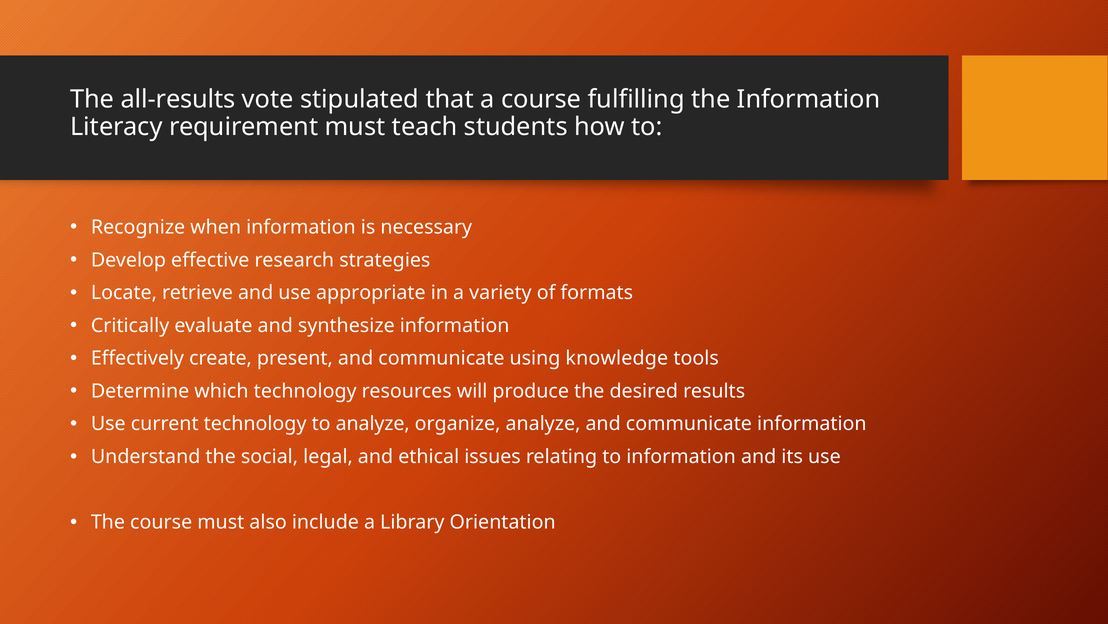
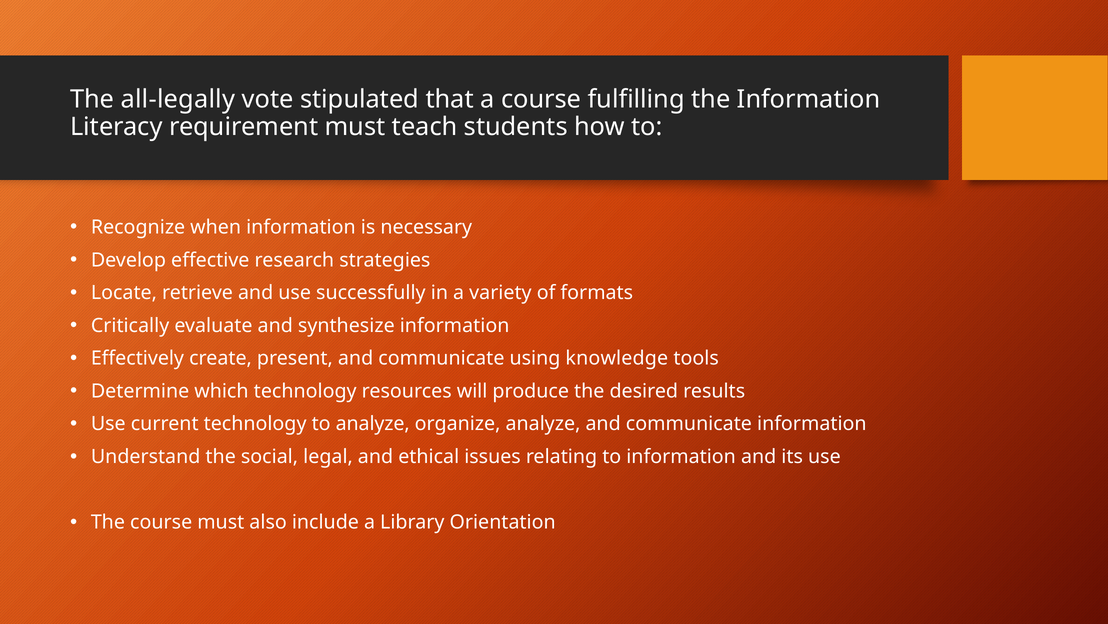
all-results: all-results -> all-legally
appropriate: appropriate -> successfully
